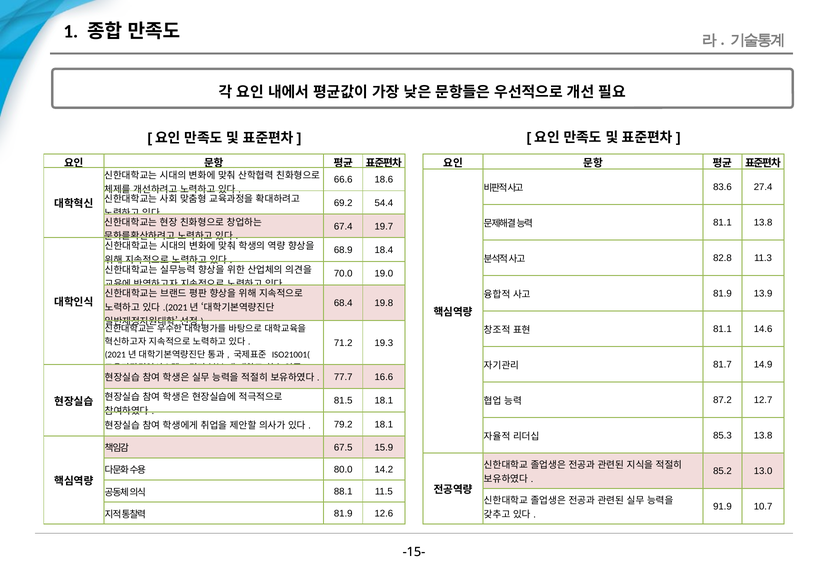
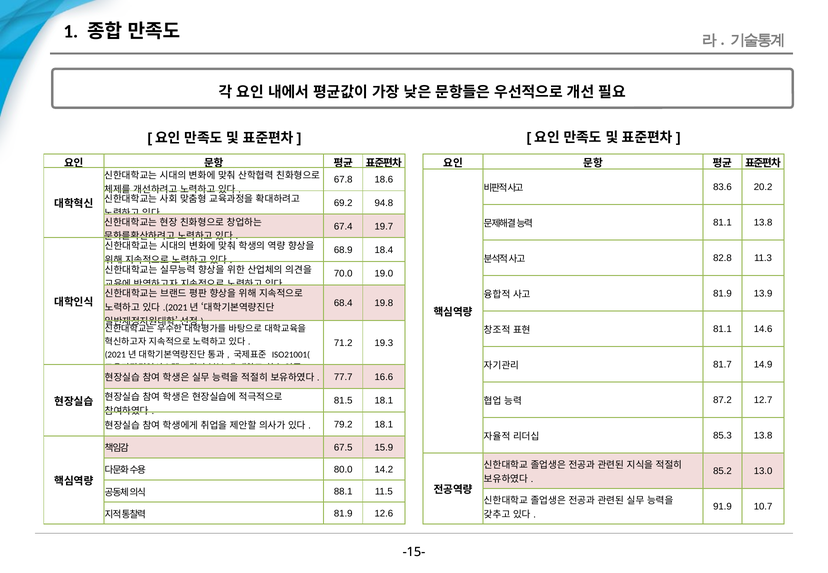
66.6: 66.6 -> 67.8
27.4: 27.4 -> 20.2
54.4: 54.4 -> 94.8
